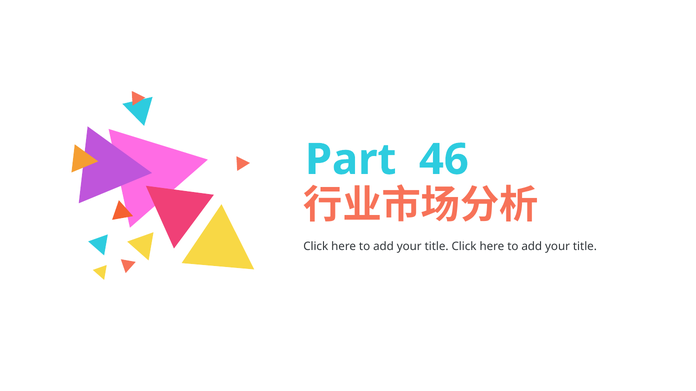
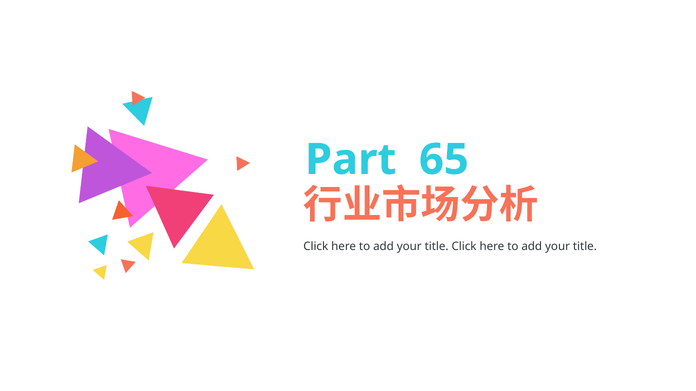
46: 46 -> 65
